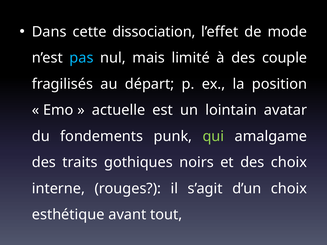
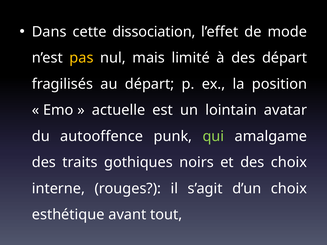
pas colour: light blue -> yellow
des couple: couple -> départ
fondements: fondements -> autooffence
